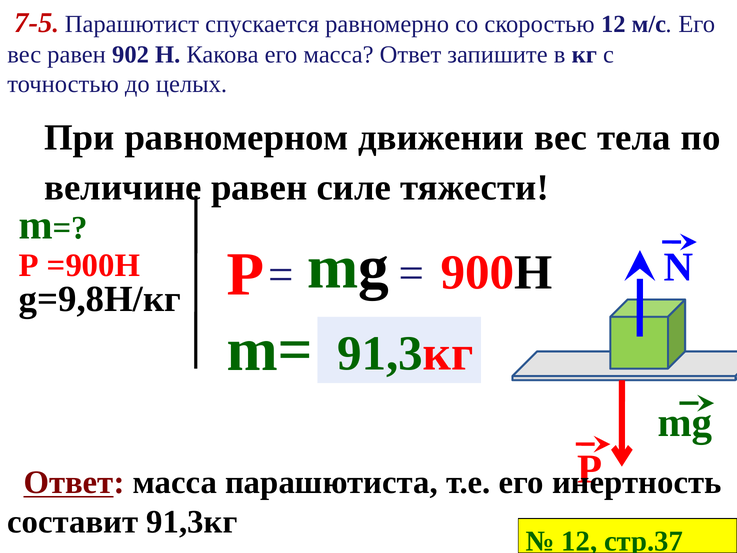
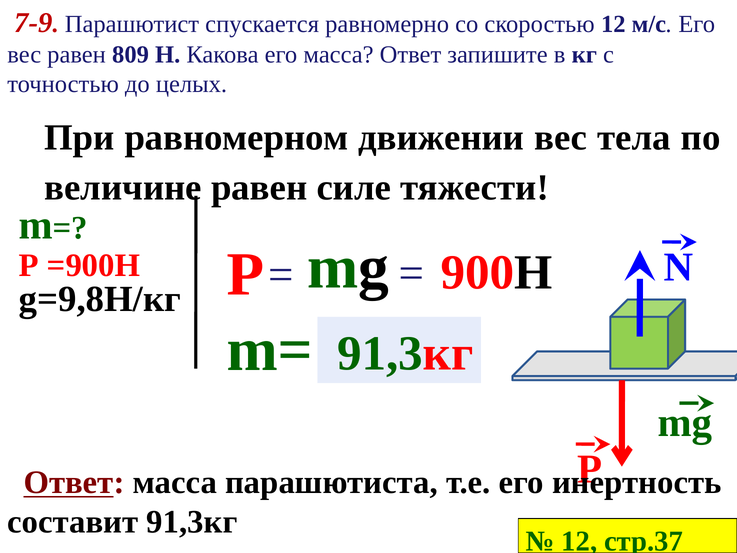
7-5: 7-5 -> 7-9
902: 902 -> 809
